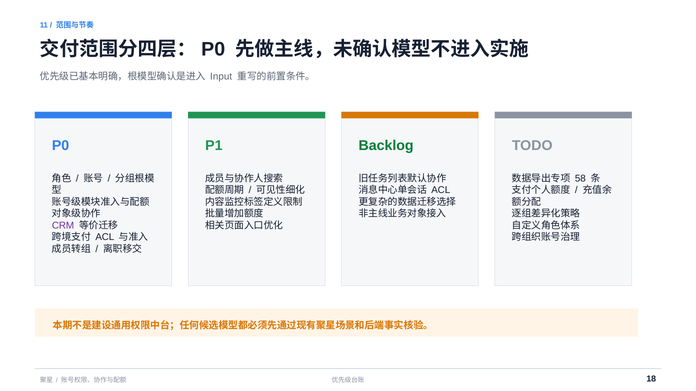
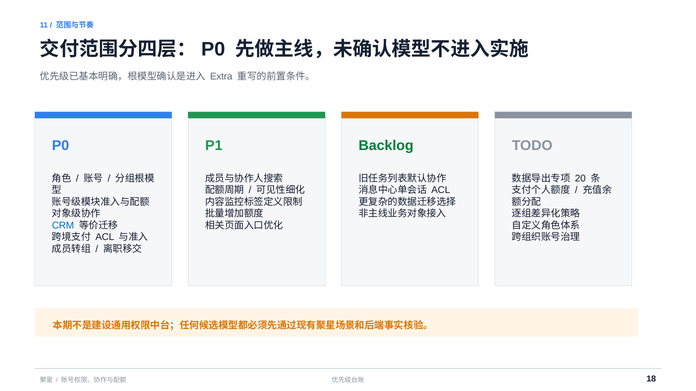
Input: Input -> Extra
58: 58 -> 20
CRM colour: purple -> blue
